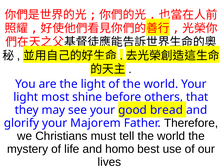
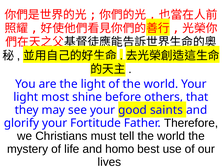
bread: bread -> saints
Majorem: Majorem -> Fortitude
